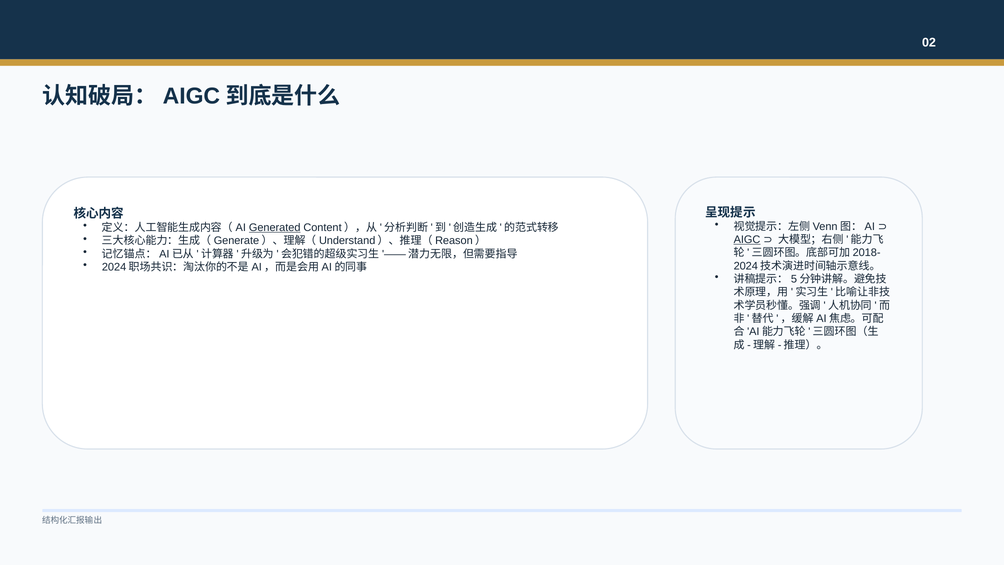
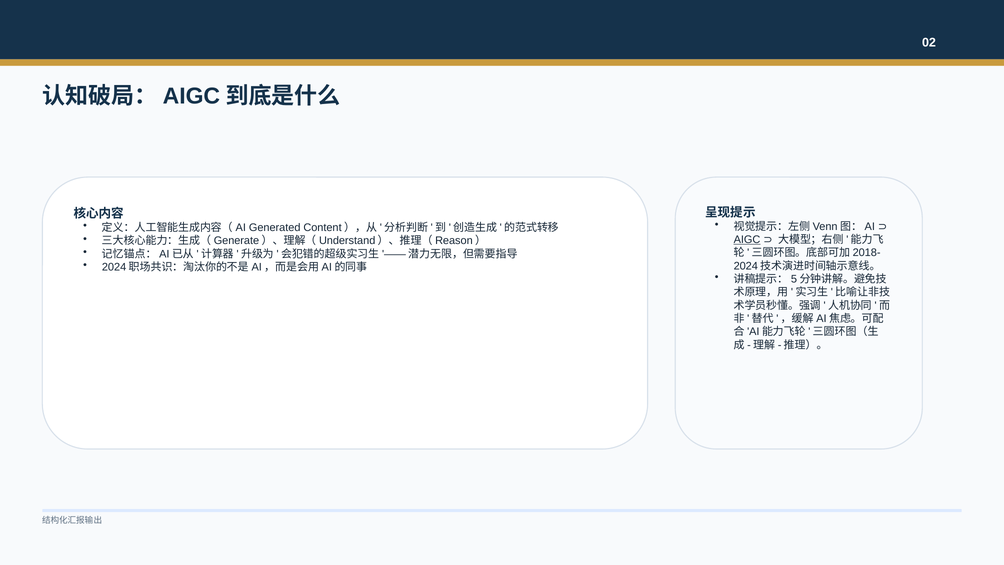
Generated underline: present -> none
